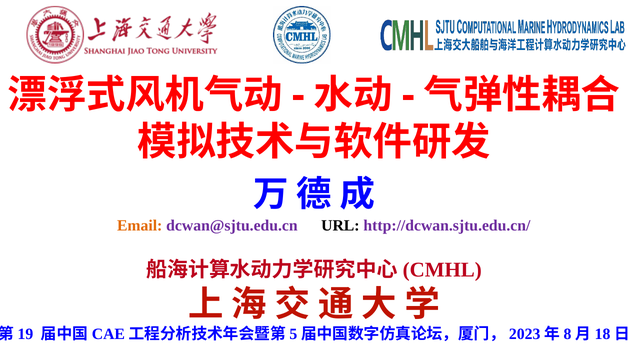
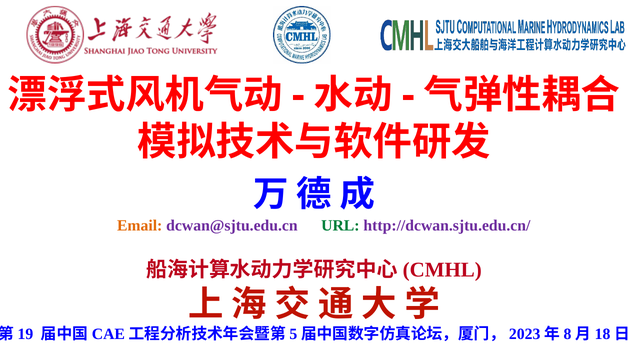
URL colour: black -> green
